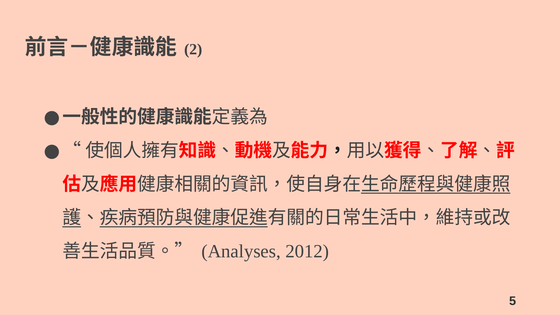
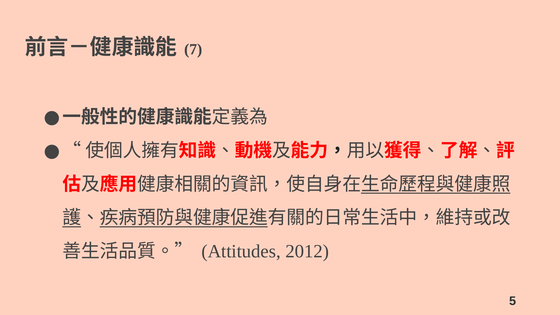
2: 2 -> 7
Analyses: Analyses -> Attitudes
